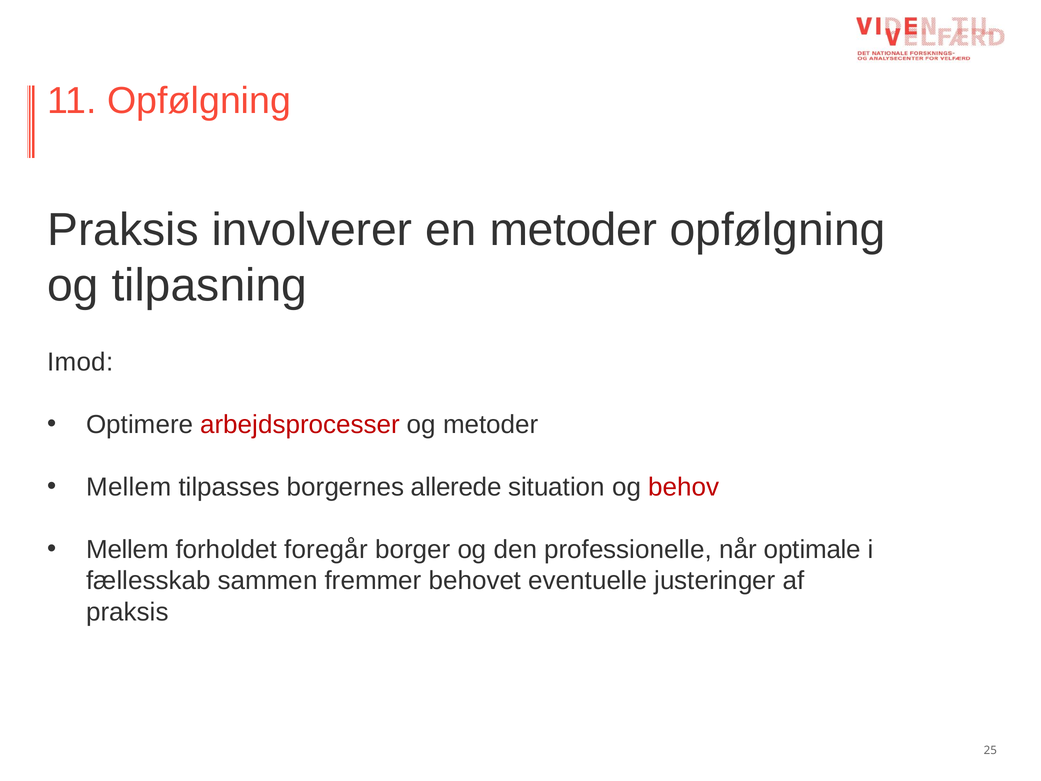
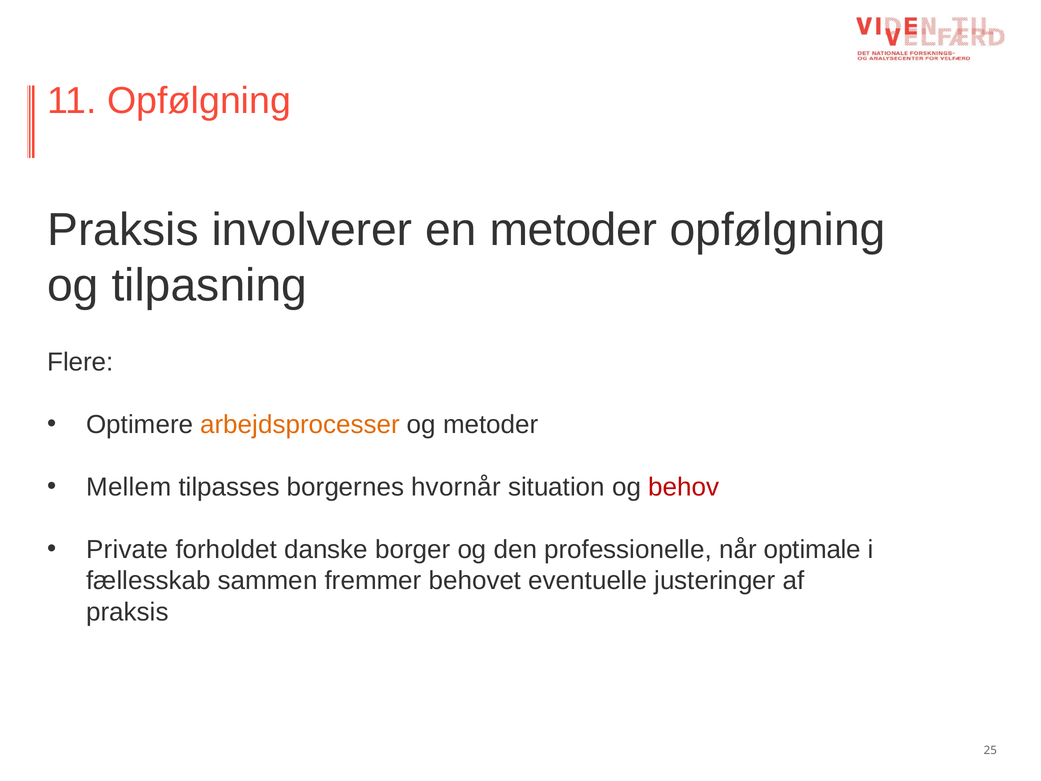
Imod: Imod -> Flere
arbejdsprocesser colour: red -> orange
allerede: allerede -> hvornår
Mellem at (128, 549): Mellem -> Private
foregår: foregår -> danske
